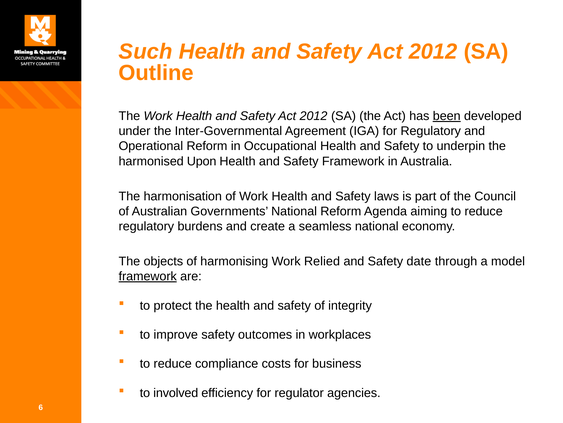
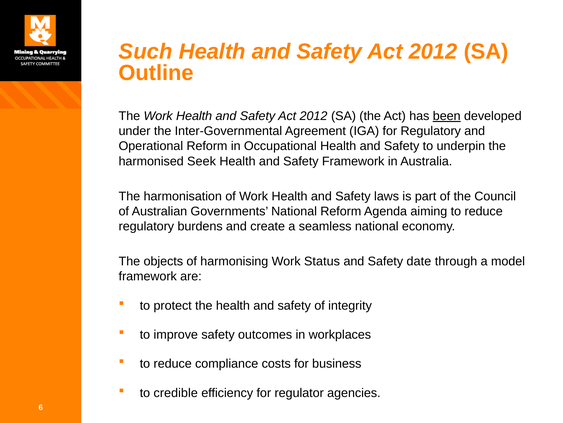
Upon: Upon -> Seek
Relied: Relied -> Status
framework at (148, 276) underline: present -> none
involved: involved -> credible
